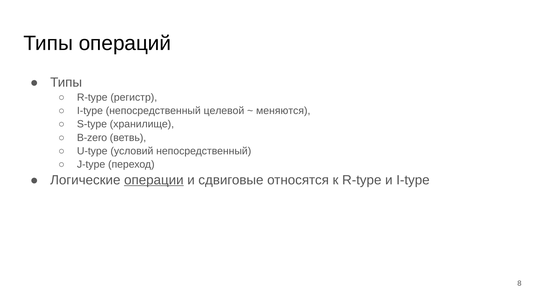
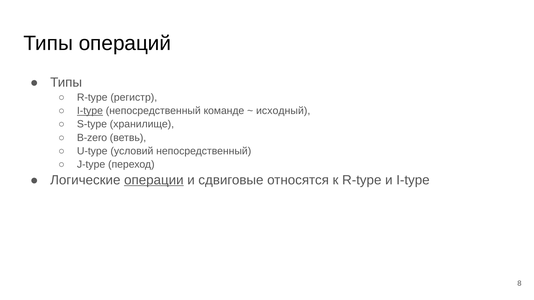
I-type at (90, 111) underline: none -> present
целевой: целевой -> команде
меняются: меняются -> исходный
